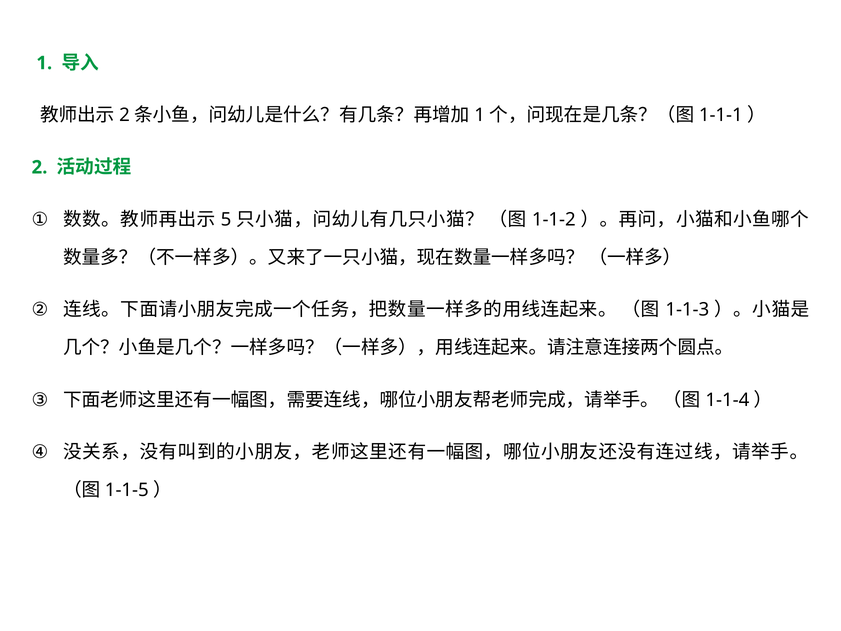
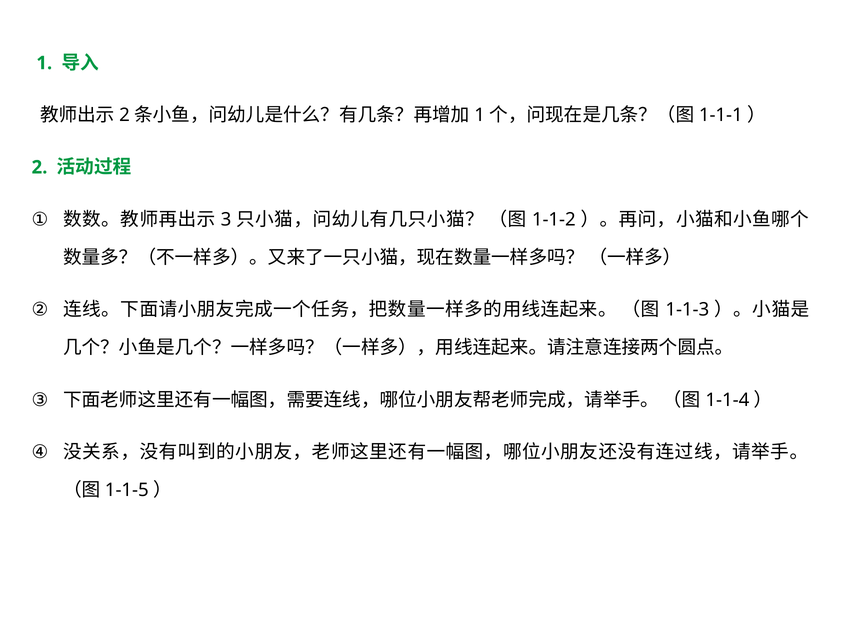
5: 5 -> 3
